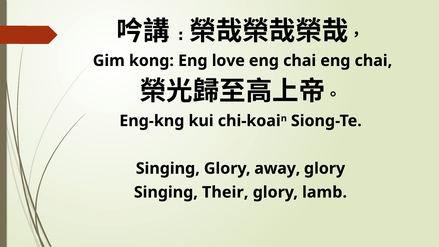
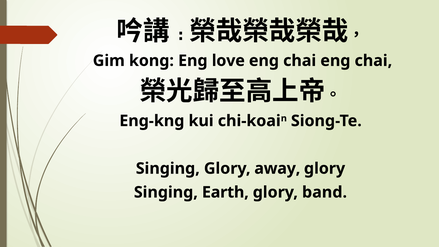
Their: Their -> Earth
lamb: lamb -> band
